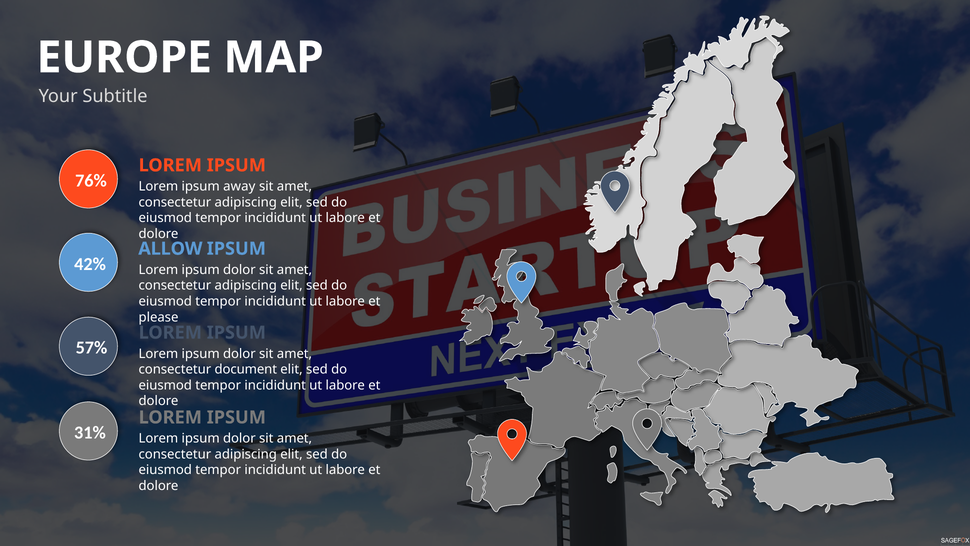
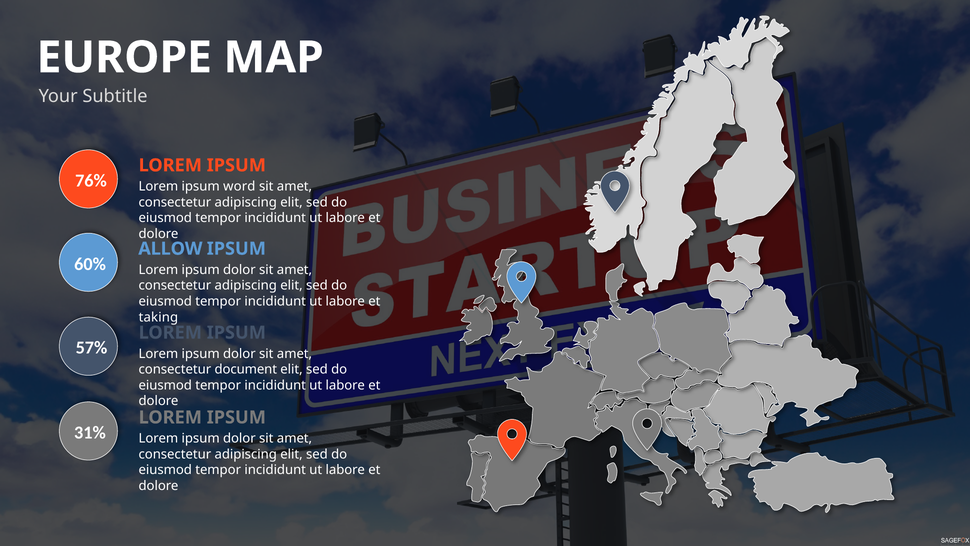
away: away -> word
42%: 42% -> 60%
please: please -> taking
